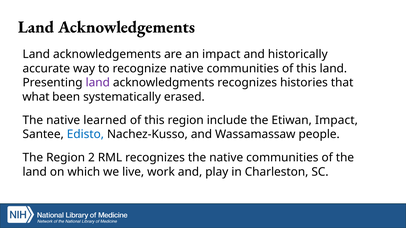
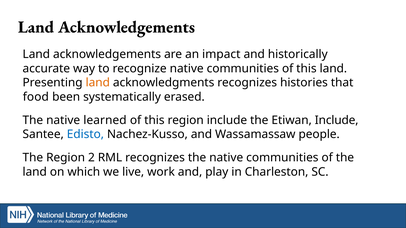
land at (98, 83) colour: purple -> orange
what: what -> food
Etiwan Impact: Impact -> Include
